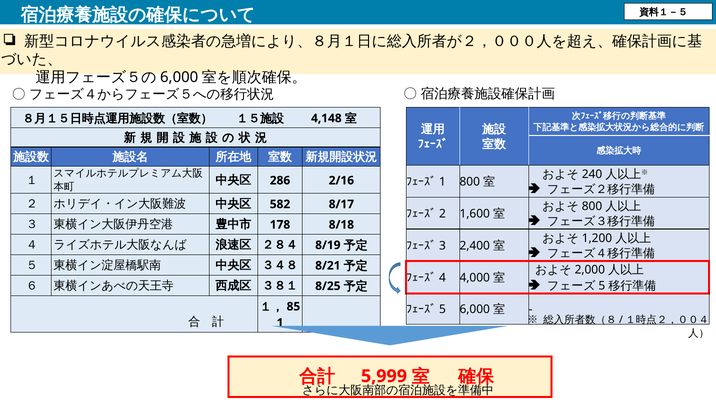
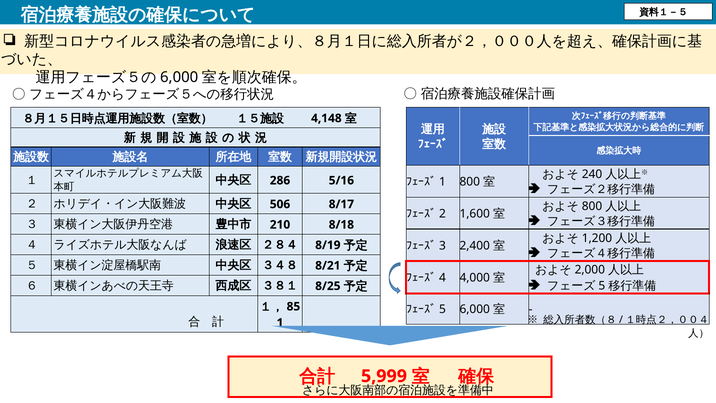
2/16: 2/16 -> 5/16
582: 582 -> 506
178: 178 -> 210
